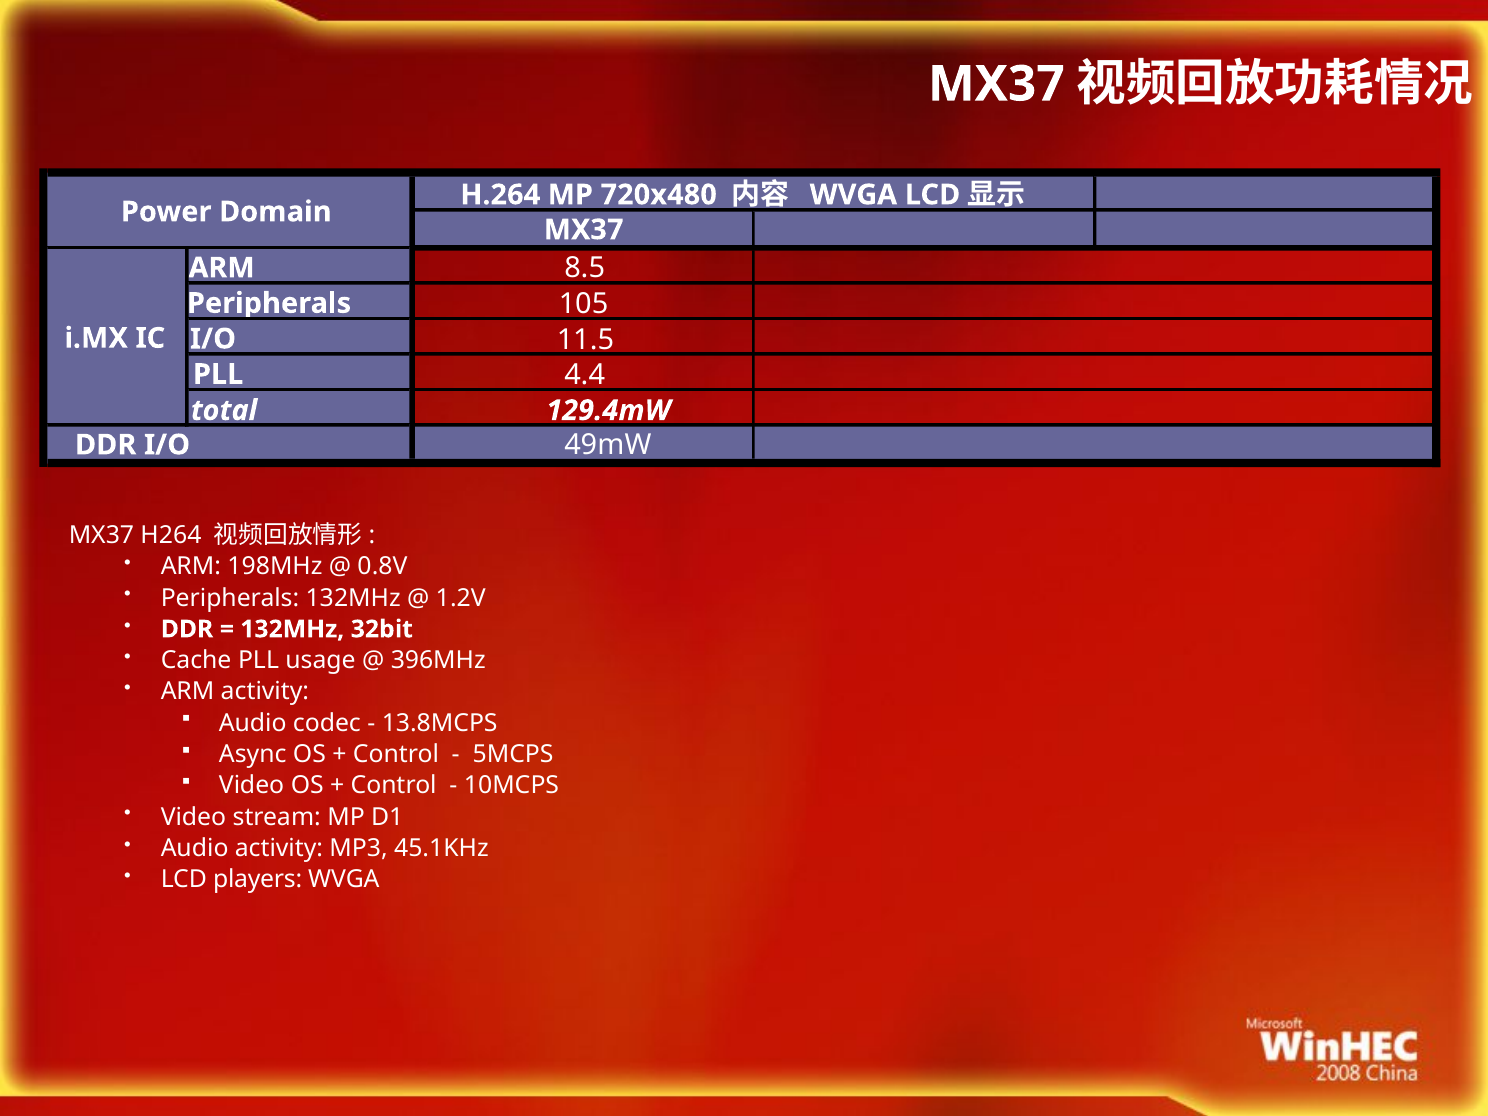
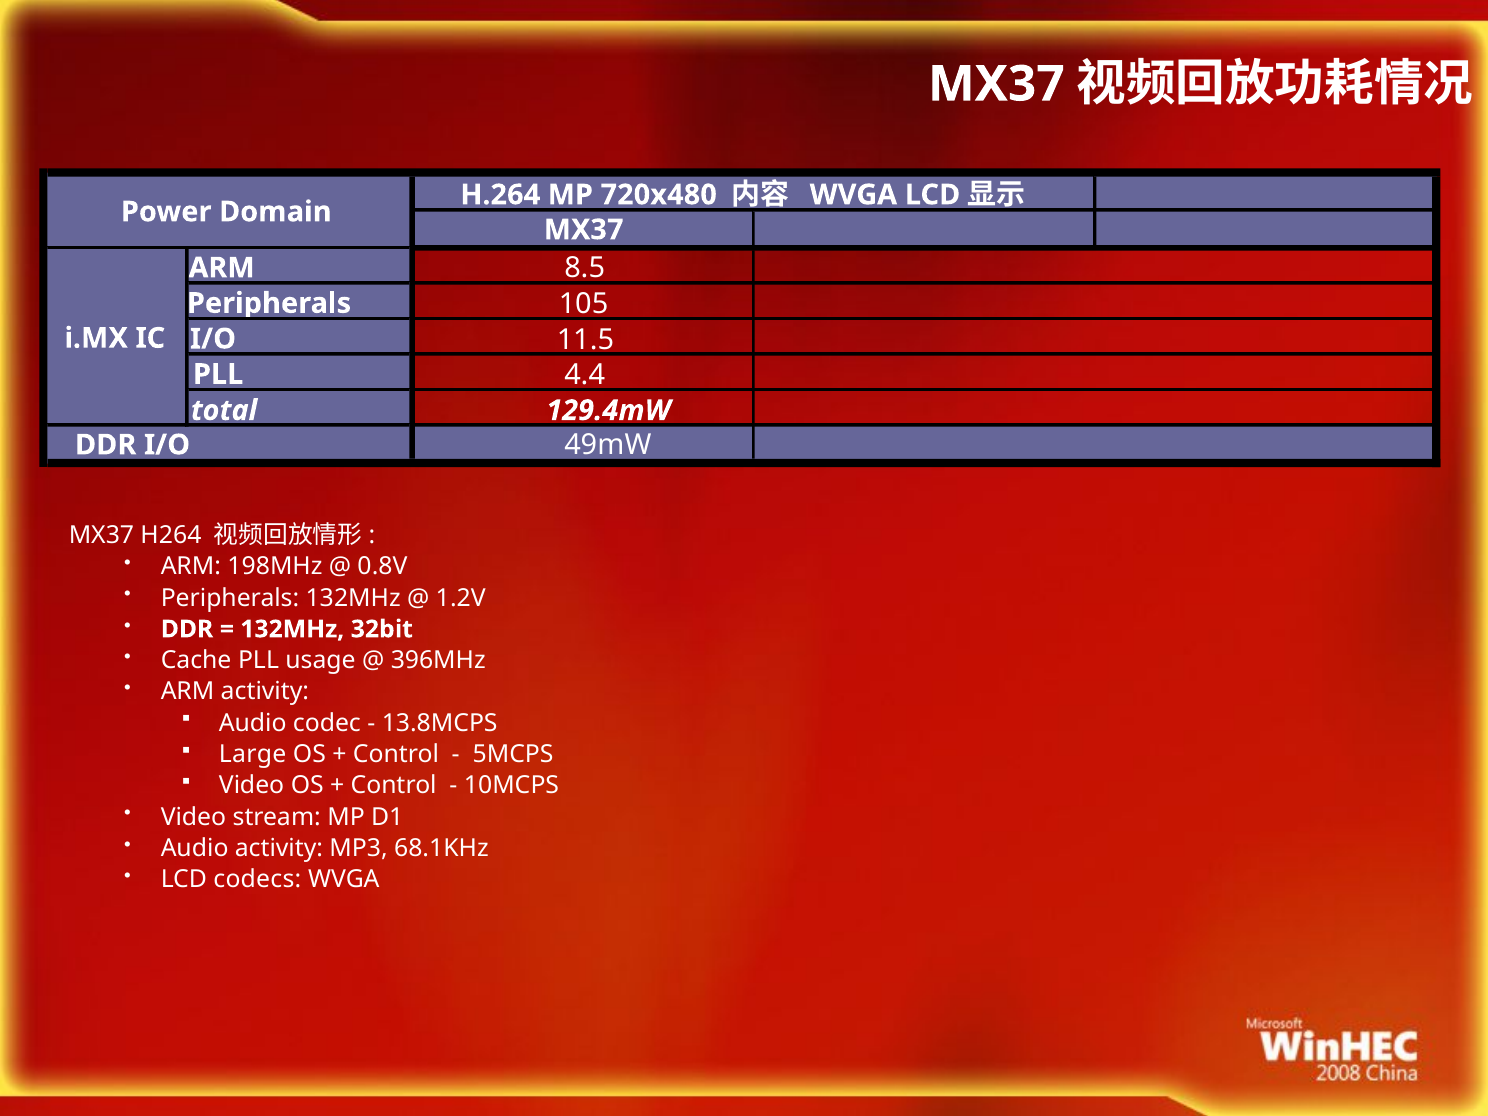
Async: Async -> Large
45.1KHz: 45.1KHz -> 68.1KHz
players: players -> codecs
